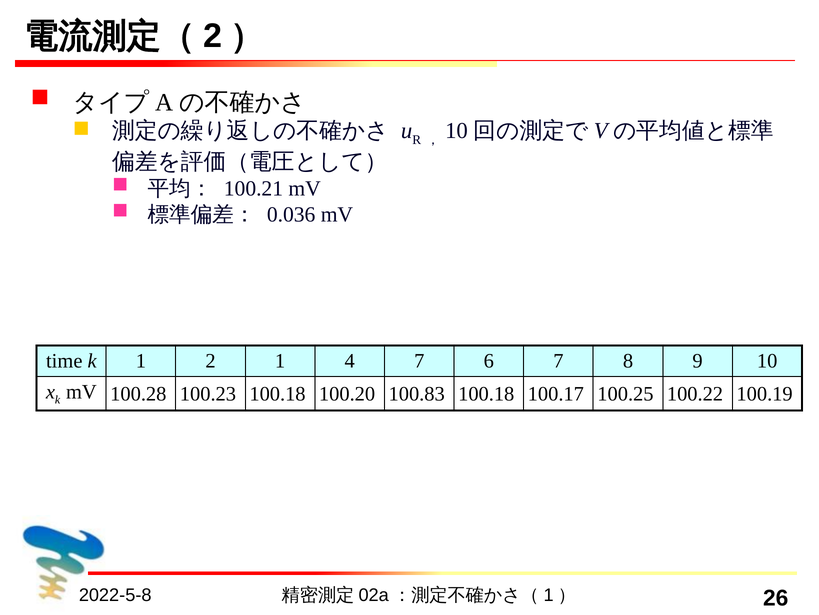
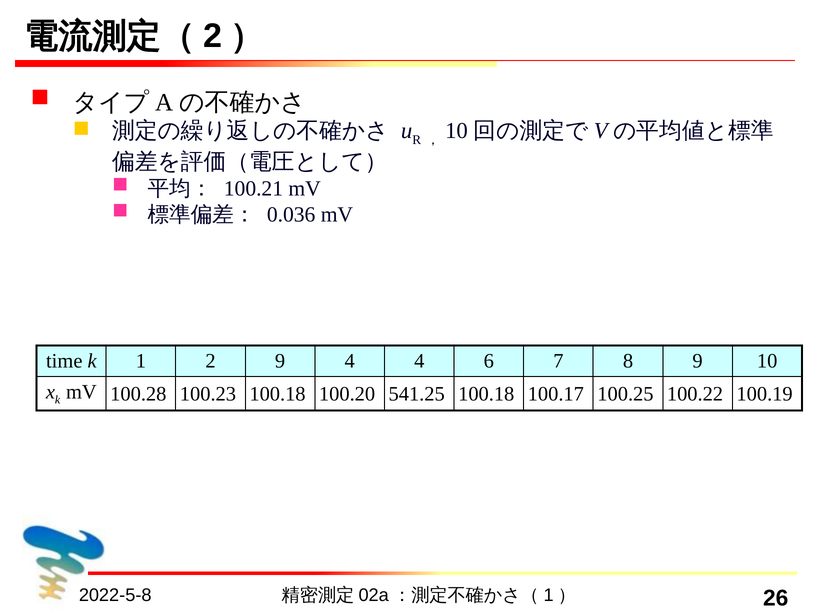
2 1: 1 -> 9
4 7: 7 -> 4
100.83: 100.83 -> 541.25
